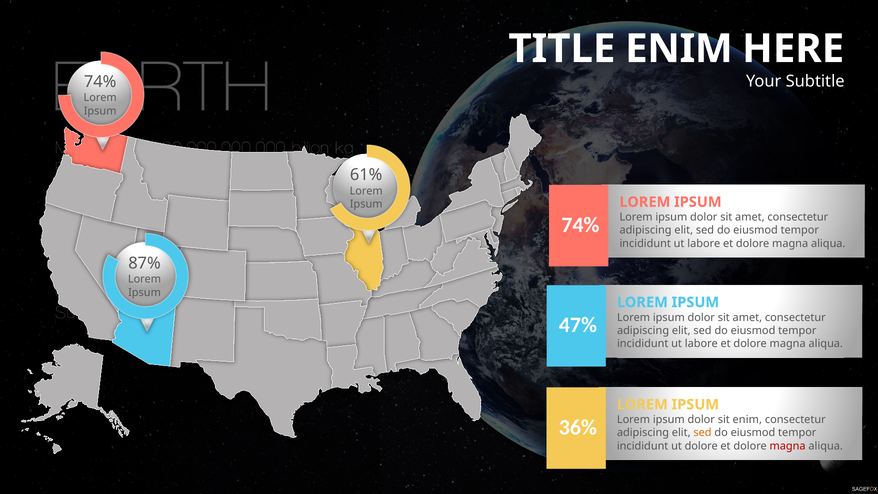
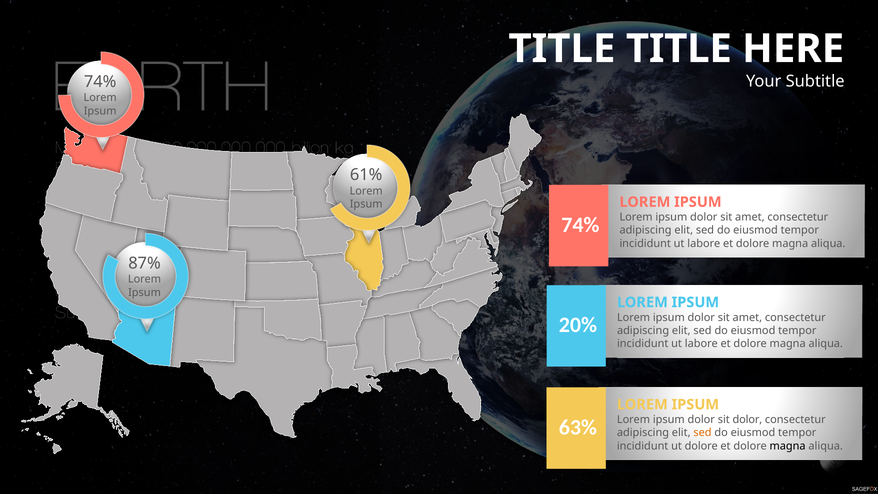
TITLE ENIM: ENIM -> TITLE
47%: 47% -> 20%
sit enim: enim -> dolor
36%: 36% -> 63%
magna at (788, 446) colour: red -> black
